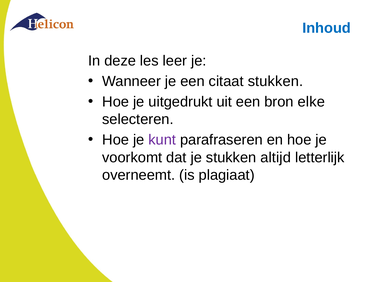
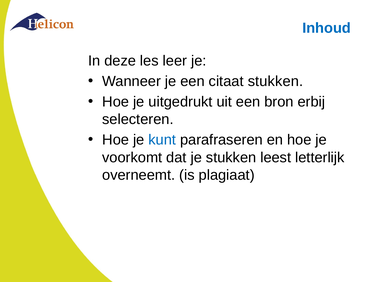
elke: elke -> erbij
kunt colour: purple -> blue
altijd: altijd -> leest
